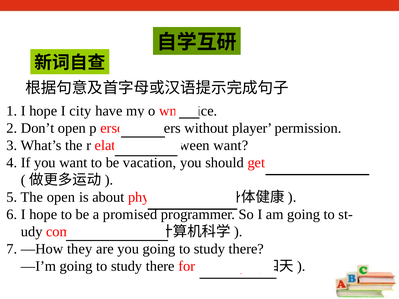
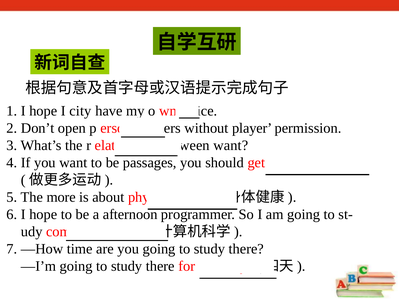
vacation: vacation -> passages
The open: open -> more
promised: promised -> afternoon
they: they -> time
